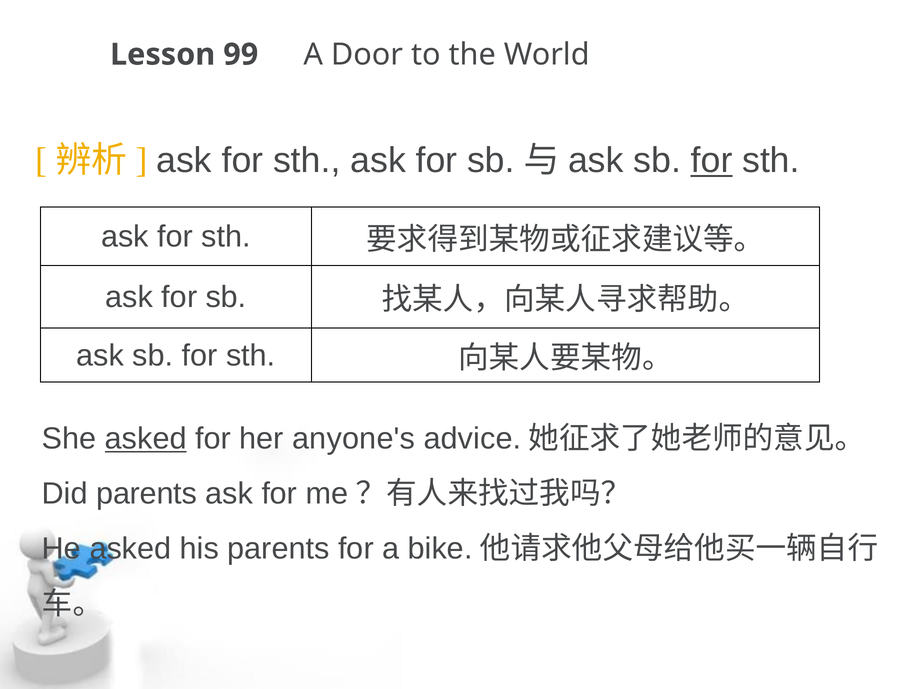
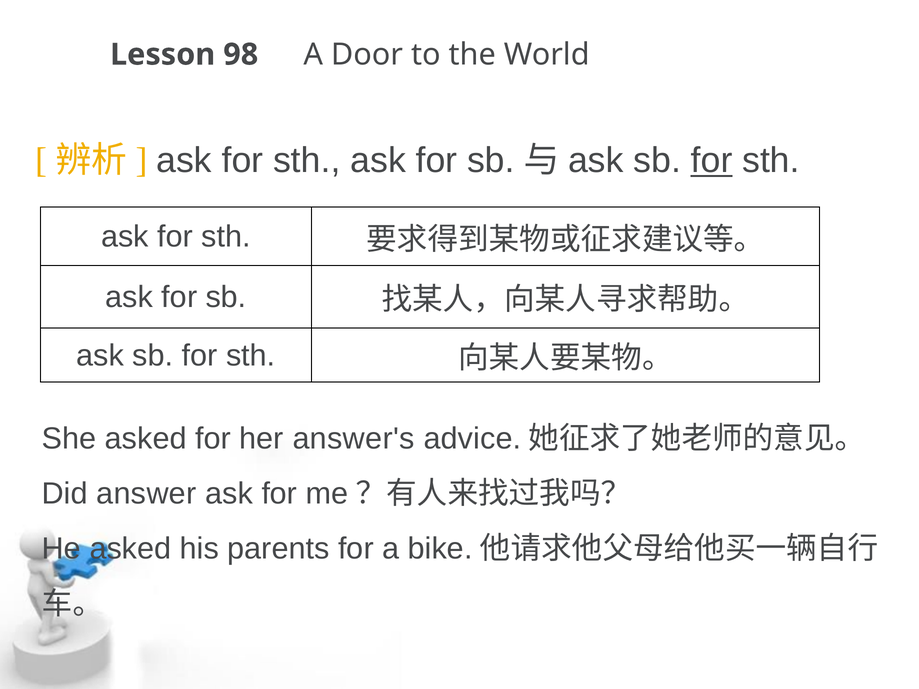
99: 99 -> 98
asked at (146, 439) underline: present -> none
anyone's: anyone's -> answer's
Did parents: parents -> answer
